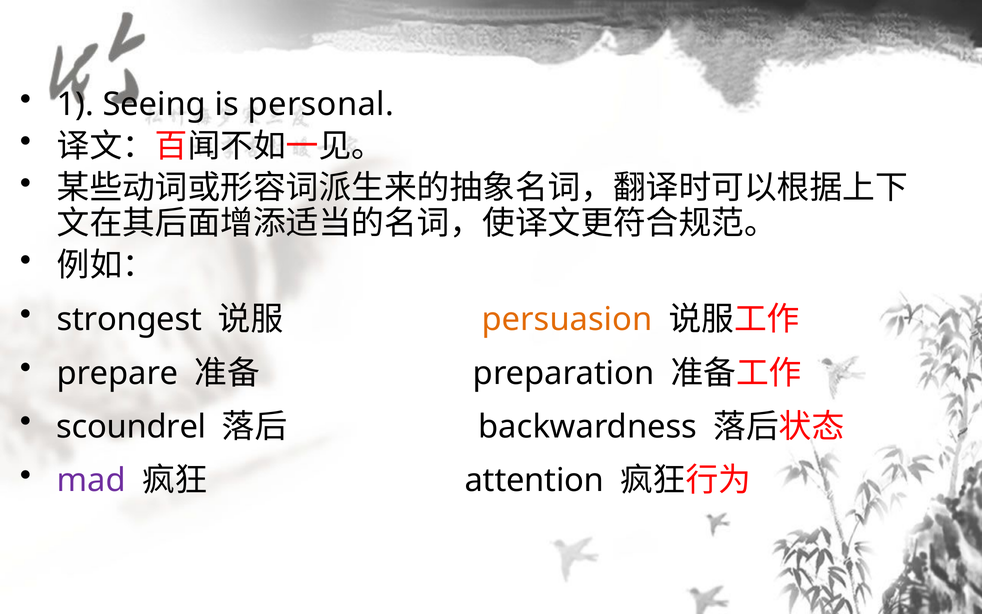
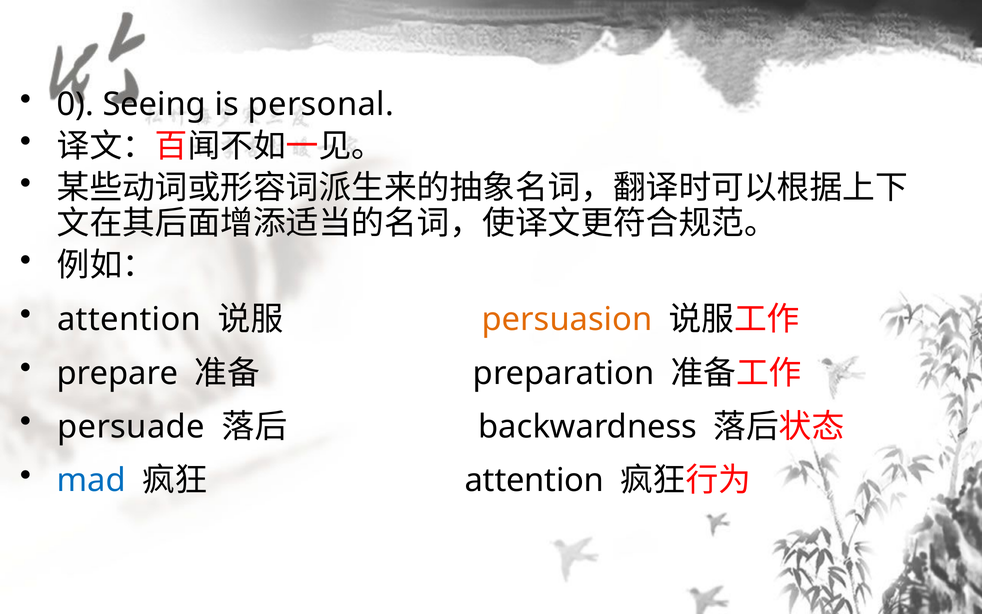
1: 1 -> 0
strongest at (129, 319): strongest -> attention
scoundrel: scoundrel -> persuade
mad colour: purple -> blue
